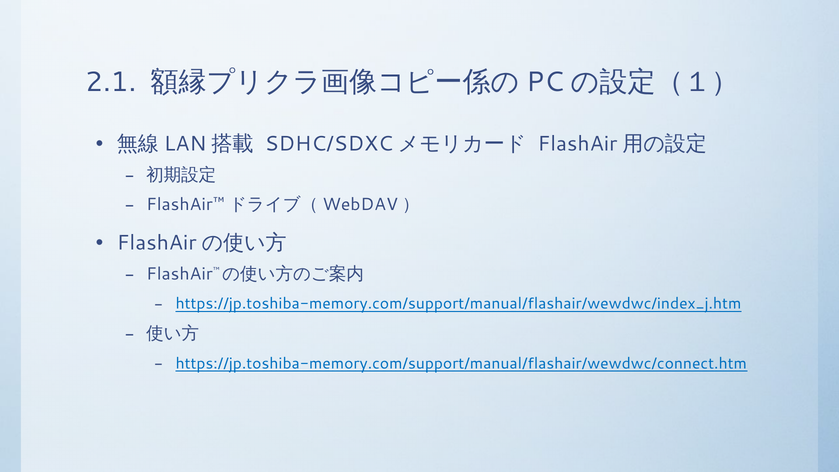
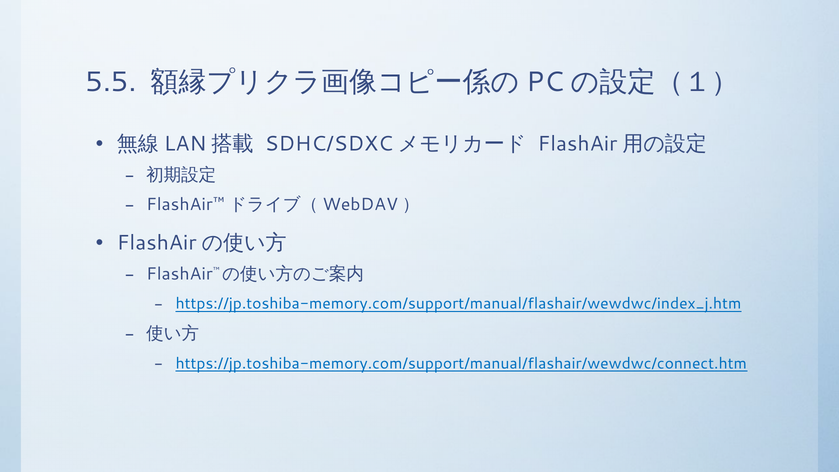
2.1: 2.1 -> 5.5
